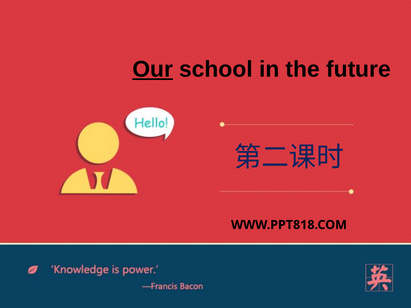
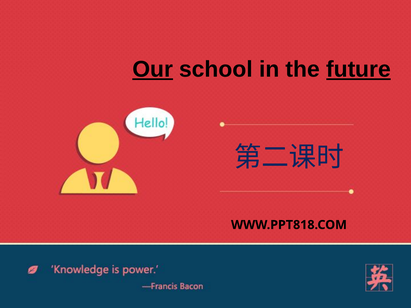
future underline: none -> present
